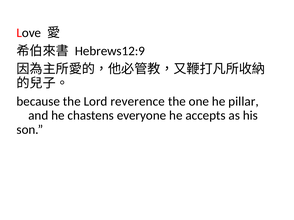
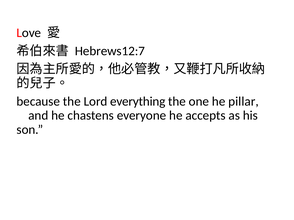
Hebrews12:9: Hebrews12:9 -> Hebrews12:7
reverence: reverence -> everything
